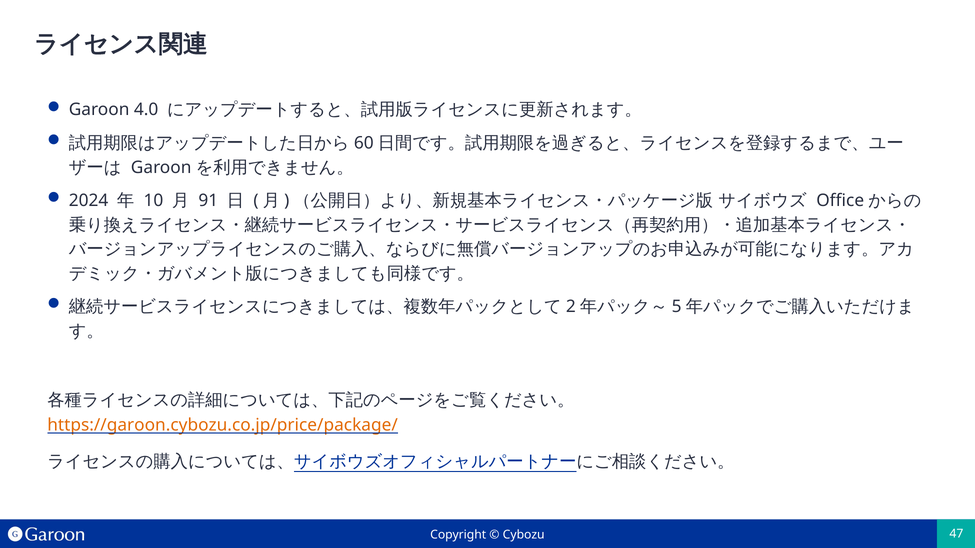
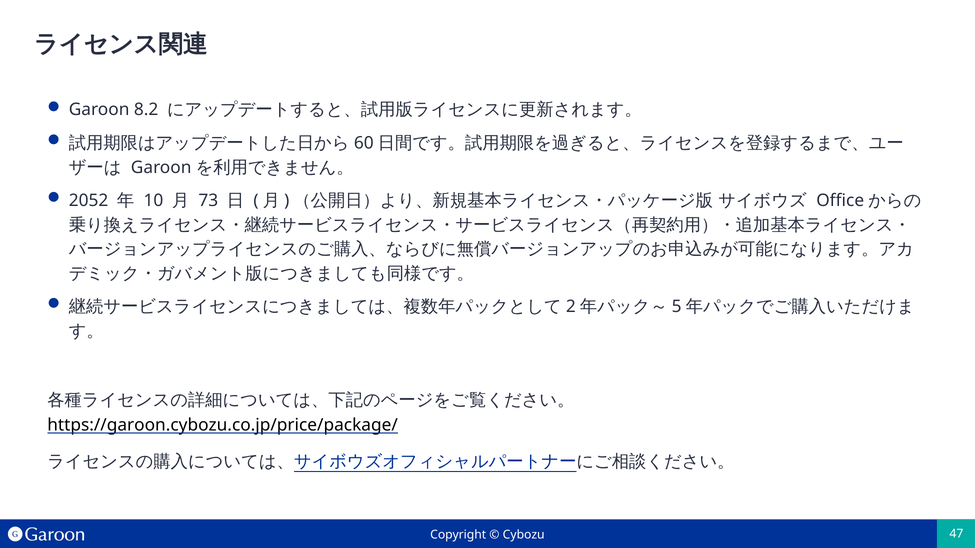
4.0: 4.0 -> 8.2
2024: 2024 -> 2052
91: 91 -> 73
https://garoon.cybozu.co.jp/price/package/ colour: orange -> black
